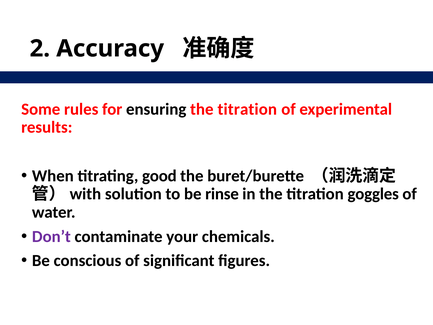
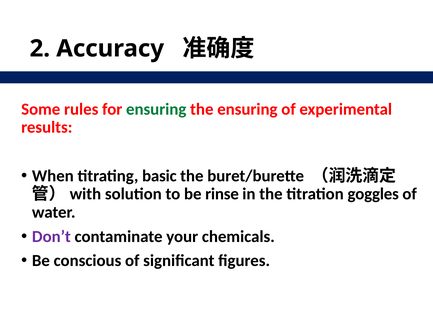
ensuring at (156, 109) colour: black -> green
titration at (247, 109): titration -> ensuring
good: good -> basic
